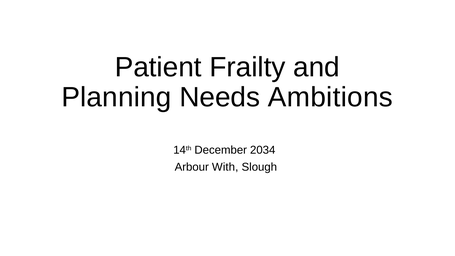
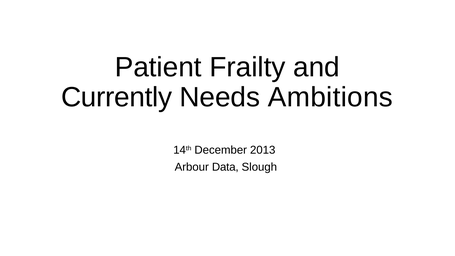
Planning: Planning -> Currently
2034: 2034 -> 2013
With: With -> Data
